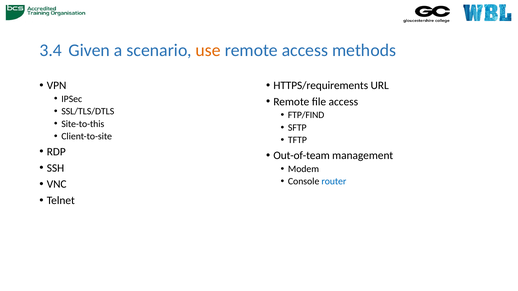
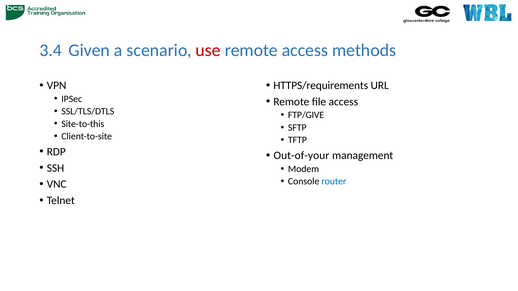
use colour: orange -> red
FTP/FIND: FTP/FIND -> FTP/GIVE
Out-of-team: Out-of-team -> Out-of-your
